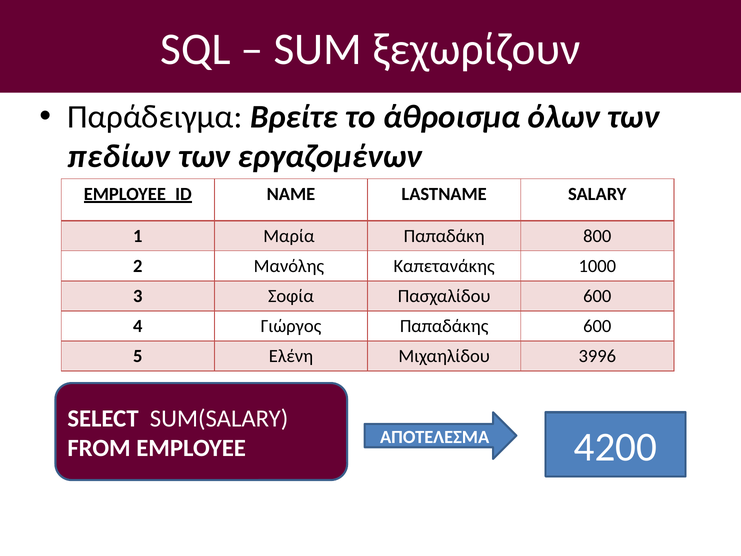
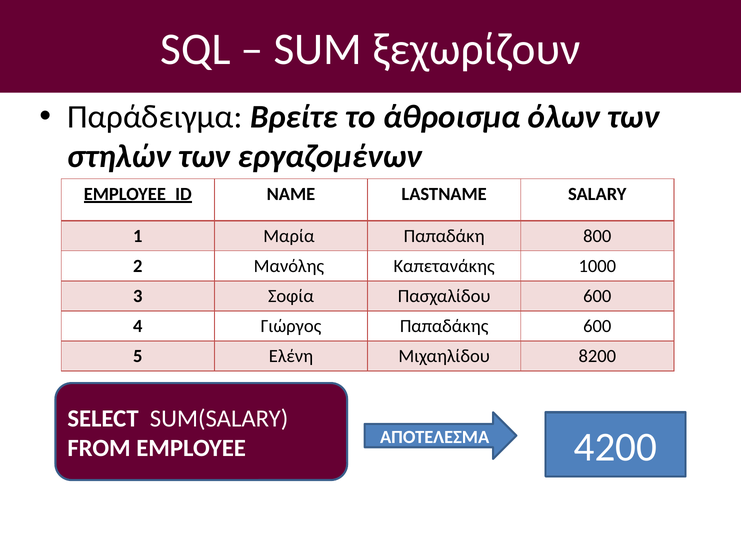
πεδίων: πεδίων -> στηλών
3996: 3996 -> 8200
